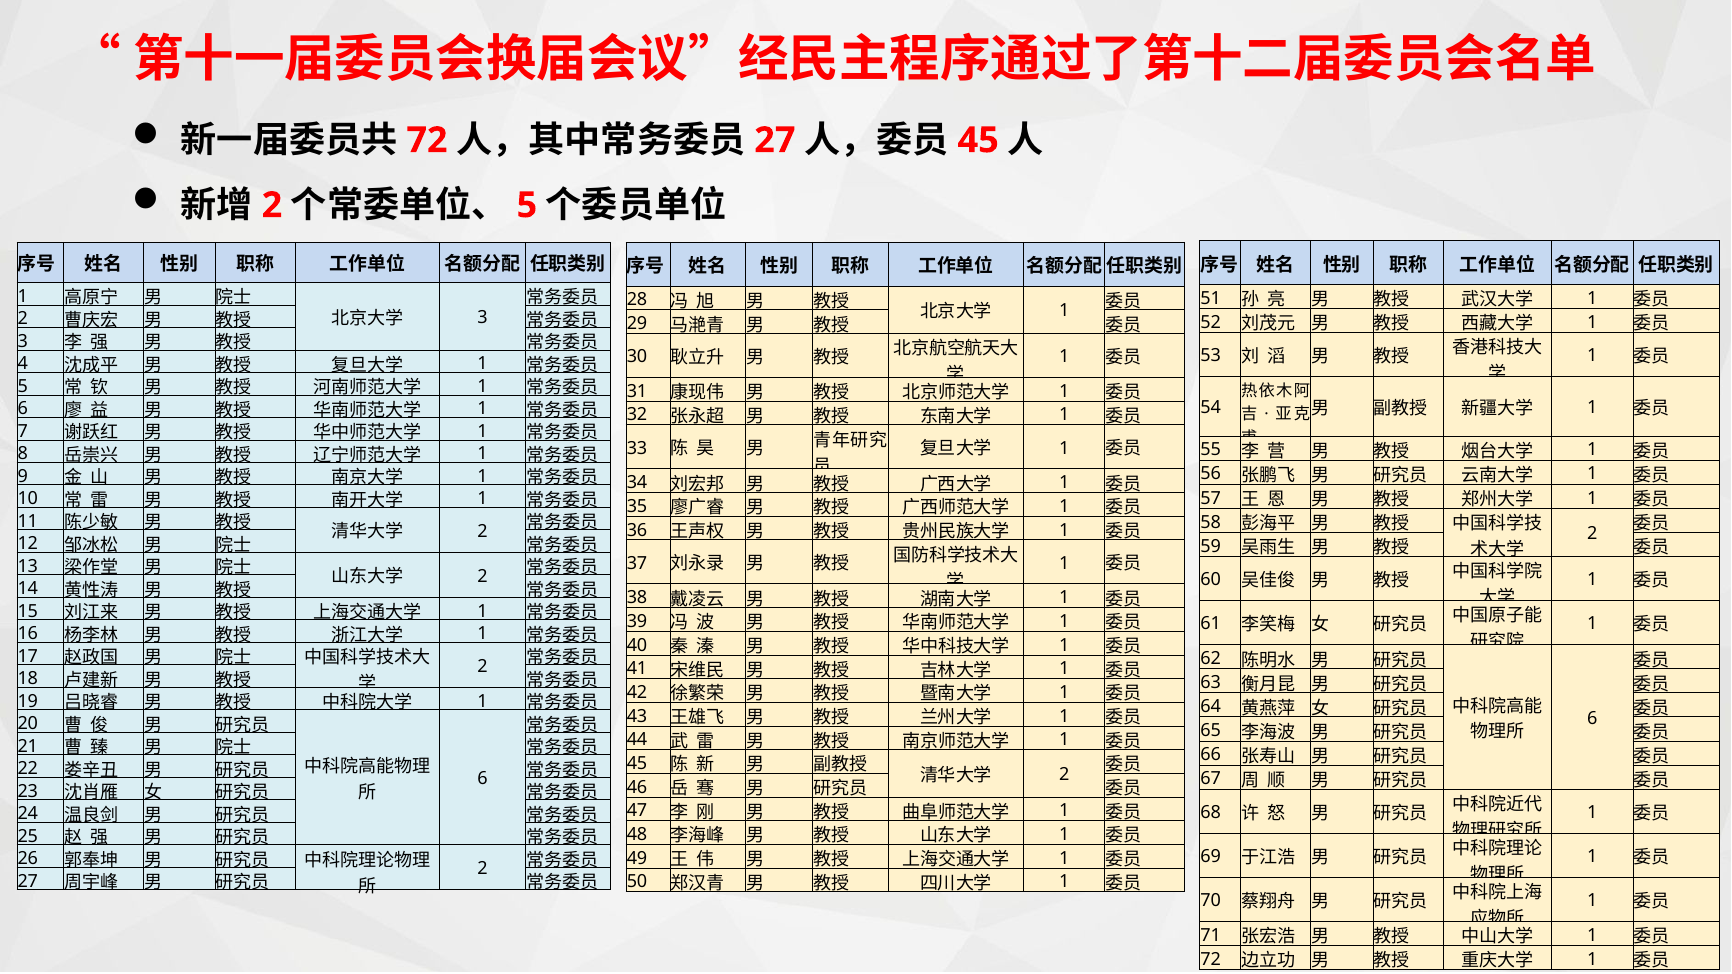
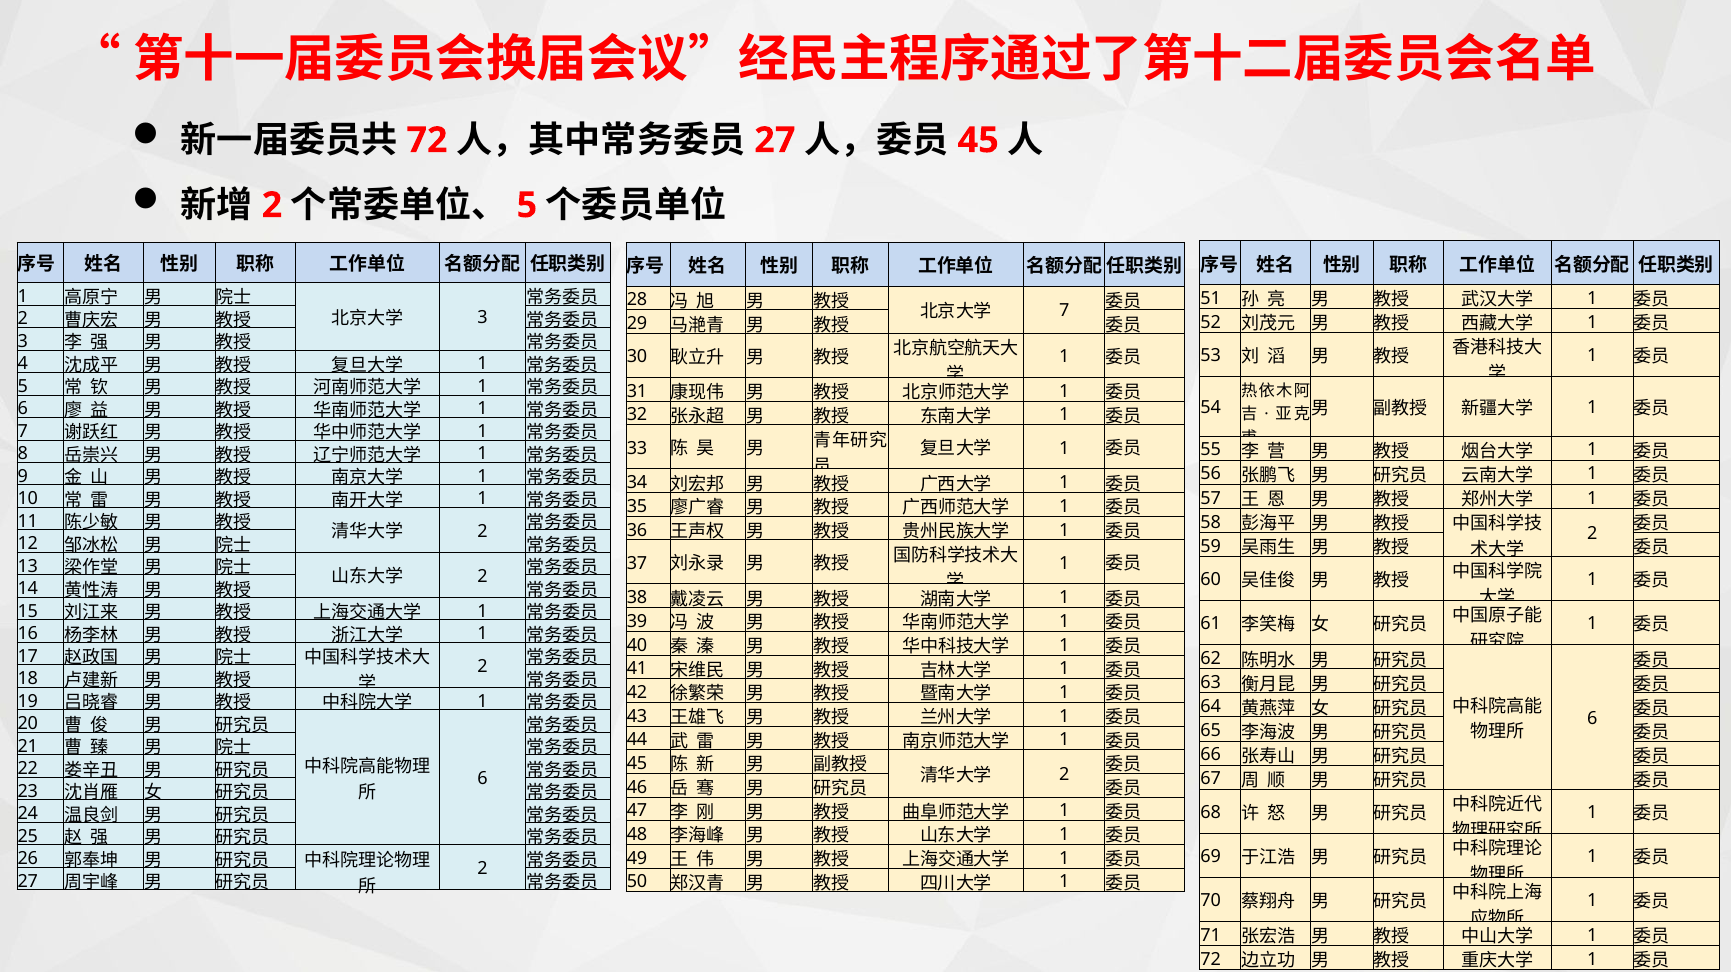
1 at (1064, 311): 1 -> 7
